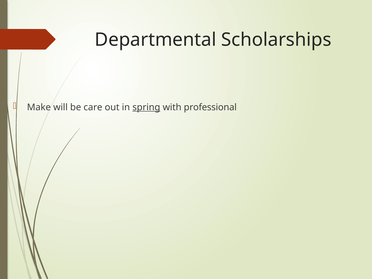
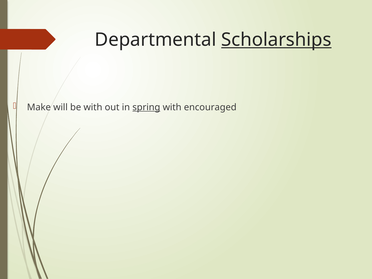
Scholarships underline: none -> present
be care: care -> with
professional: professional -> encouraged
